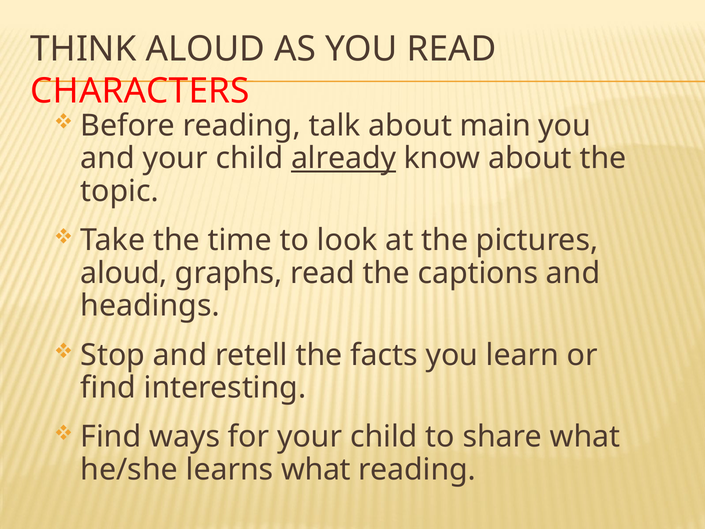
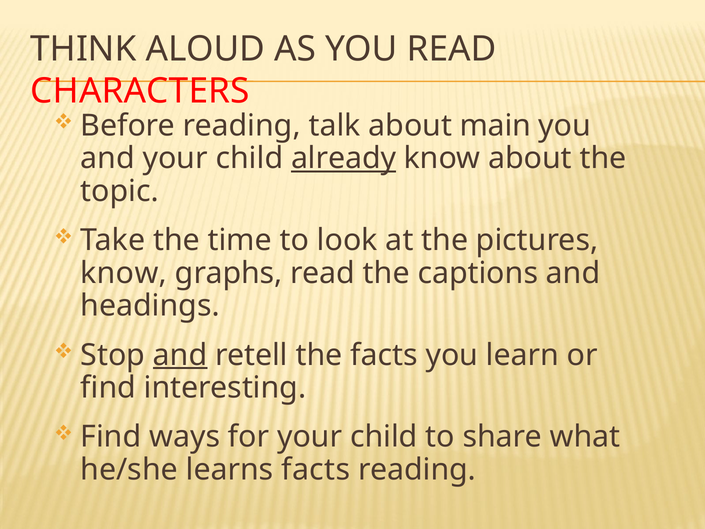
aloud at (124, 273): aloud -> know
and at (180, 355) underline: none -> present
learns what: what -> facts
